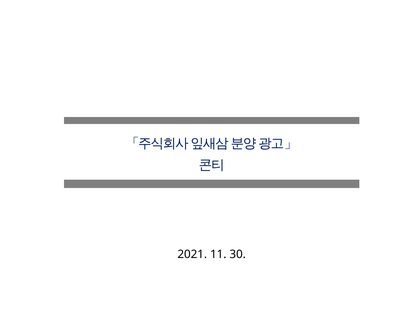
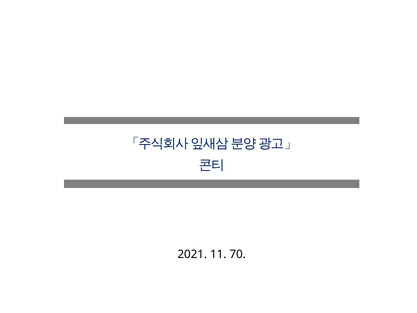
30: 30 -> 70
